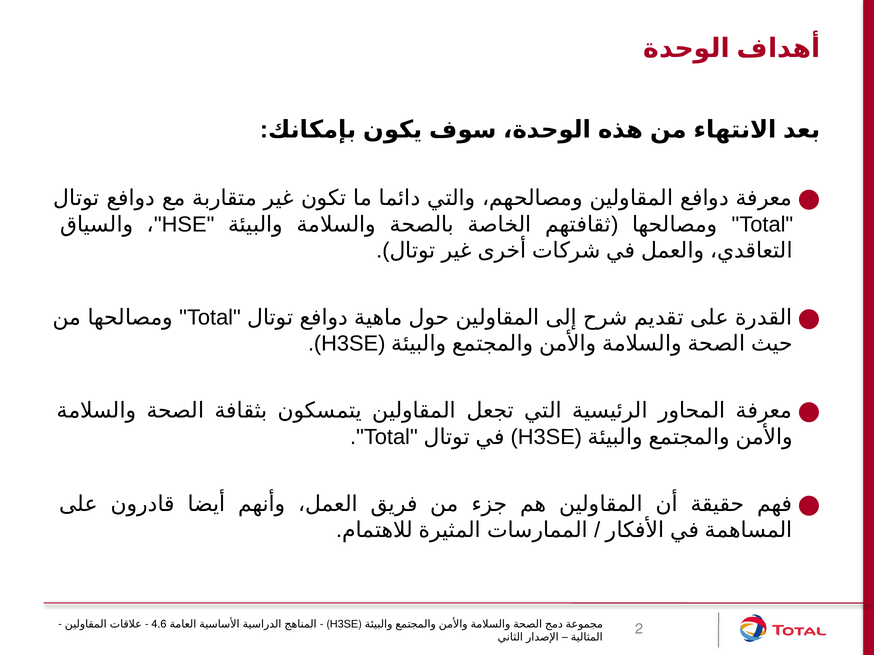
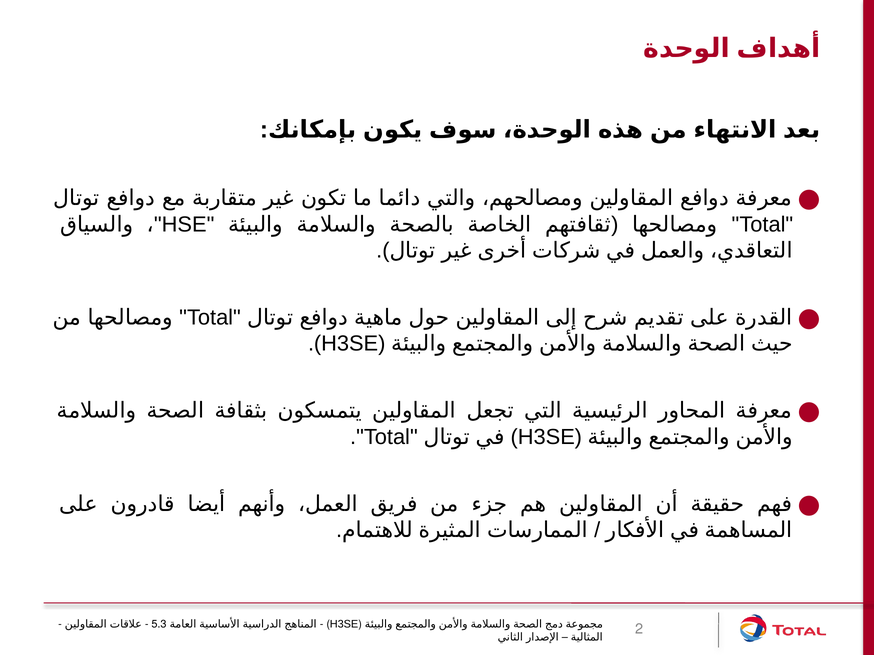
4.6: 4.6 -> 5.3
